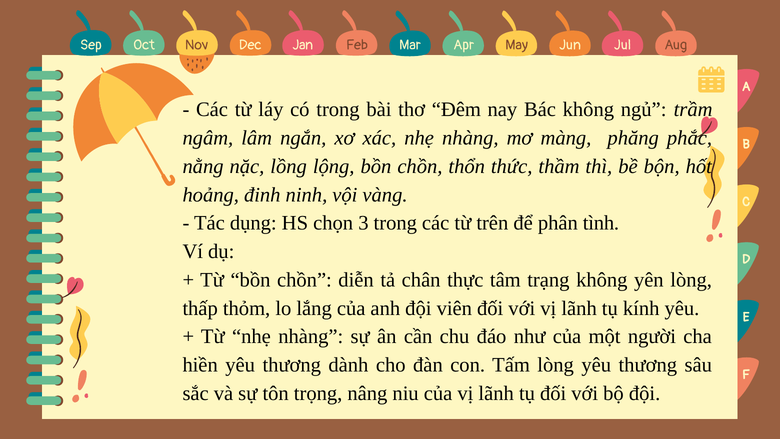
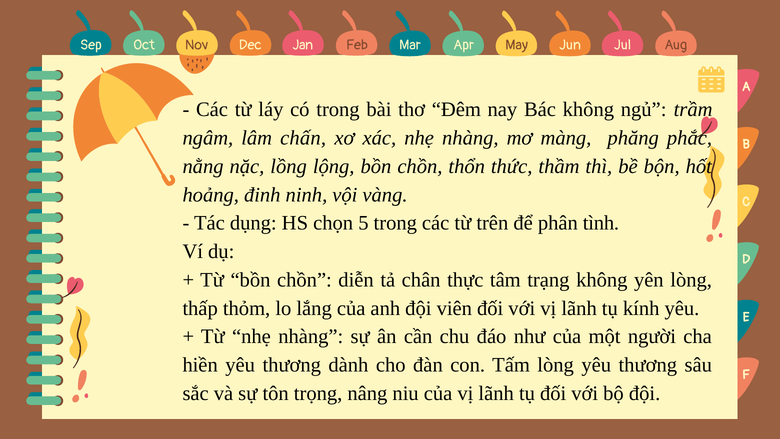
ngắn: ngắn -> chấn
3: 3 -> 5
